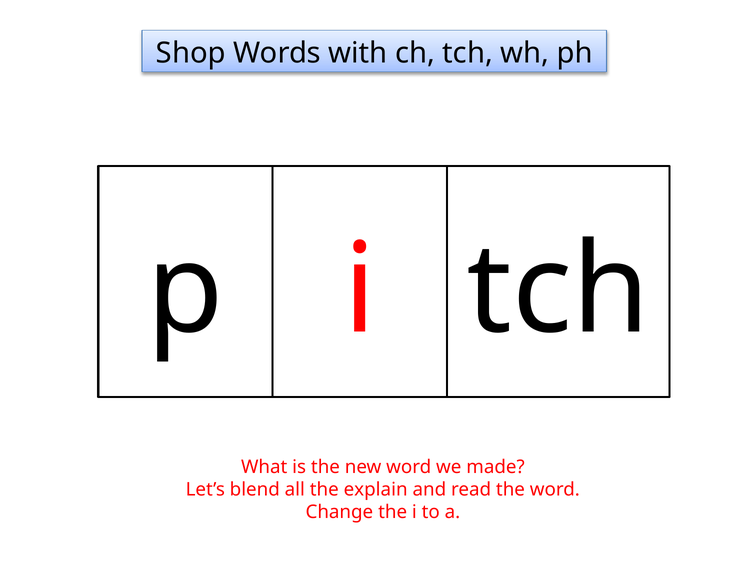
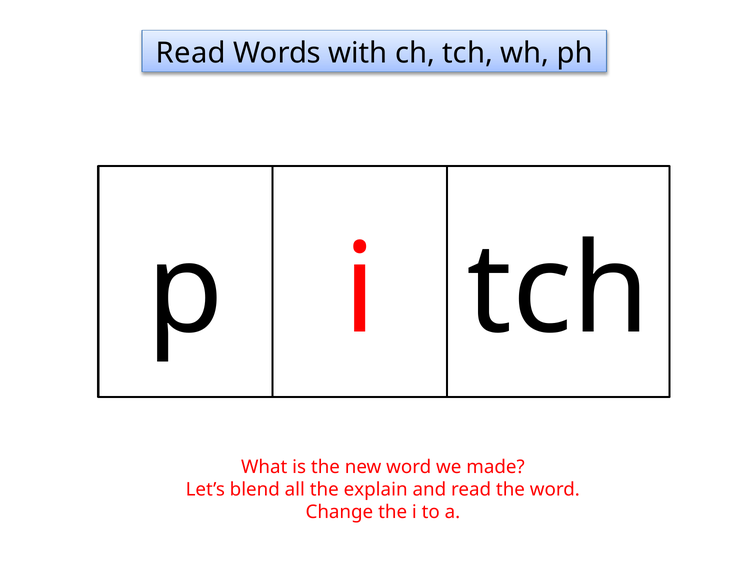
Shop at (191, 53): Shop -> Read
